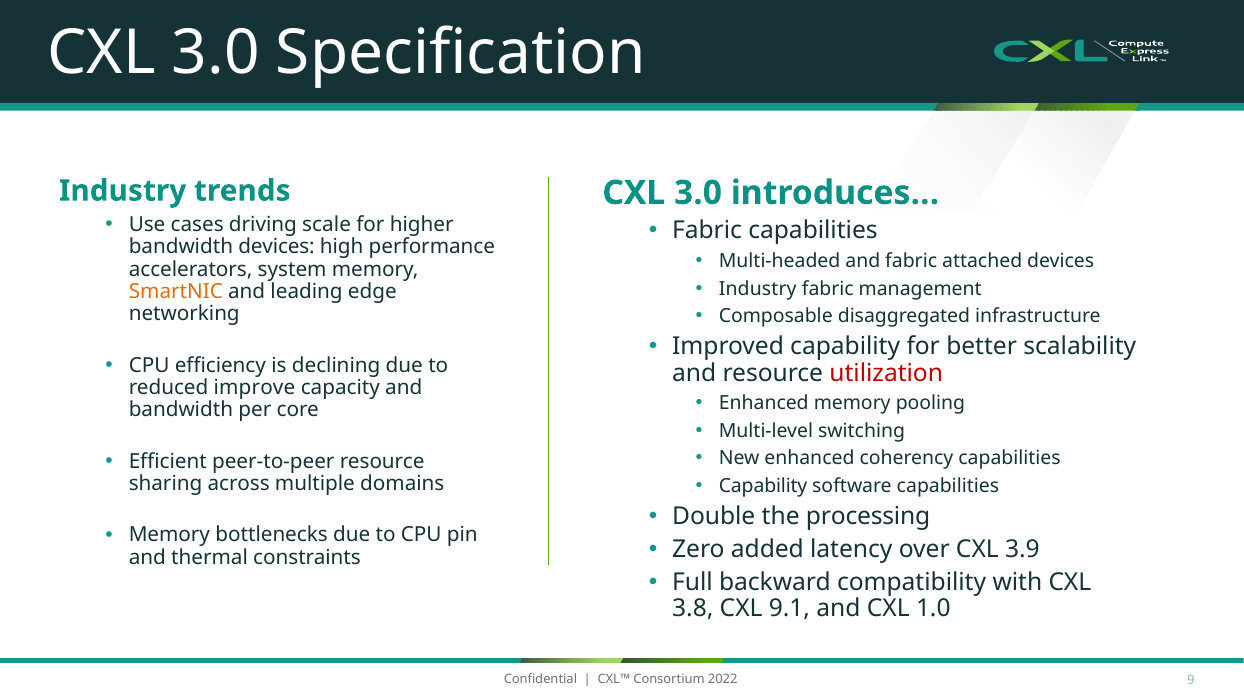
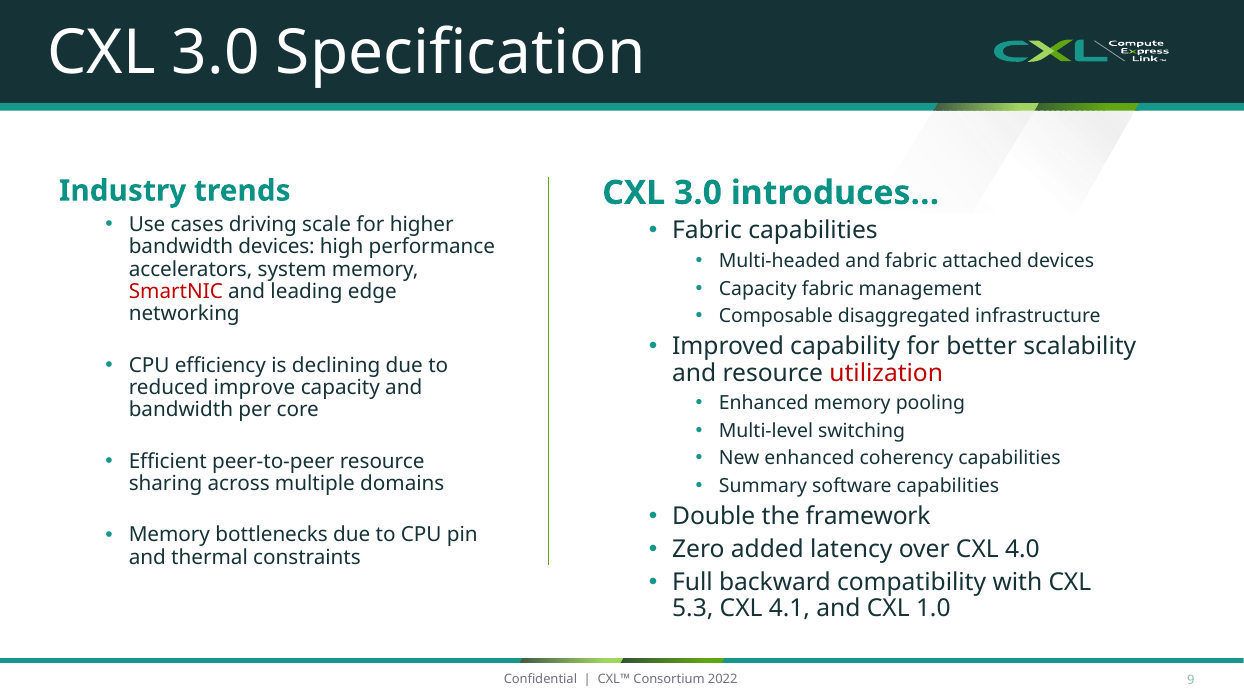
Industry at (758, 289): Industry -> Capacity
SmartNIC colour: orange -> red
Capability at (763, 486): Capability -> Summary
processing: processing -> framework
3.9: 3.9 -> 4.0
3.8: 3.8 -> 5.3
9.1: 9.1 -> 4.1
